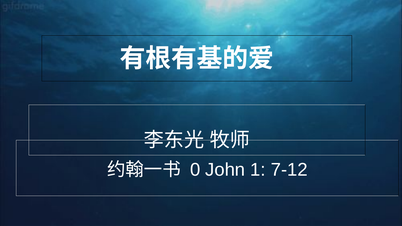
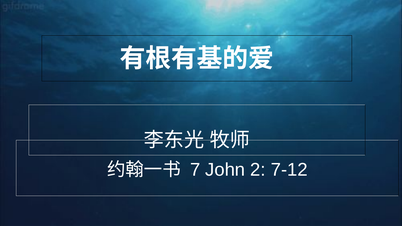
0: 0 -> 7
1: 1 -> 2
